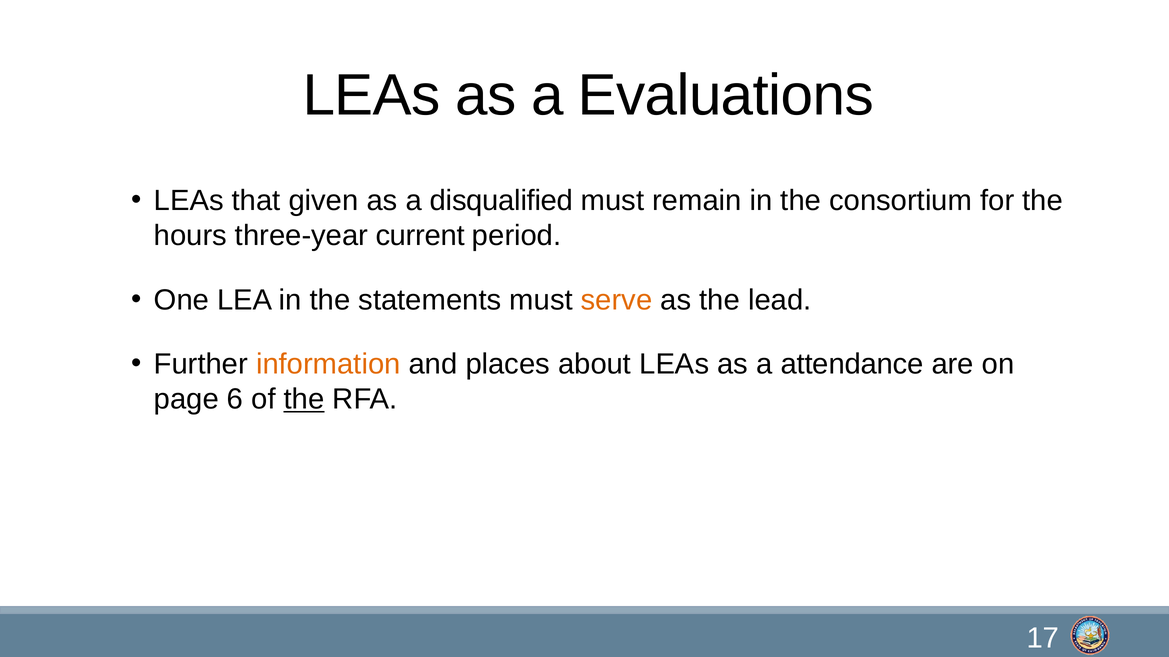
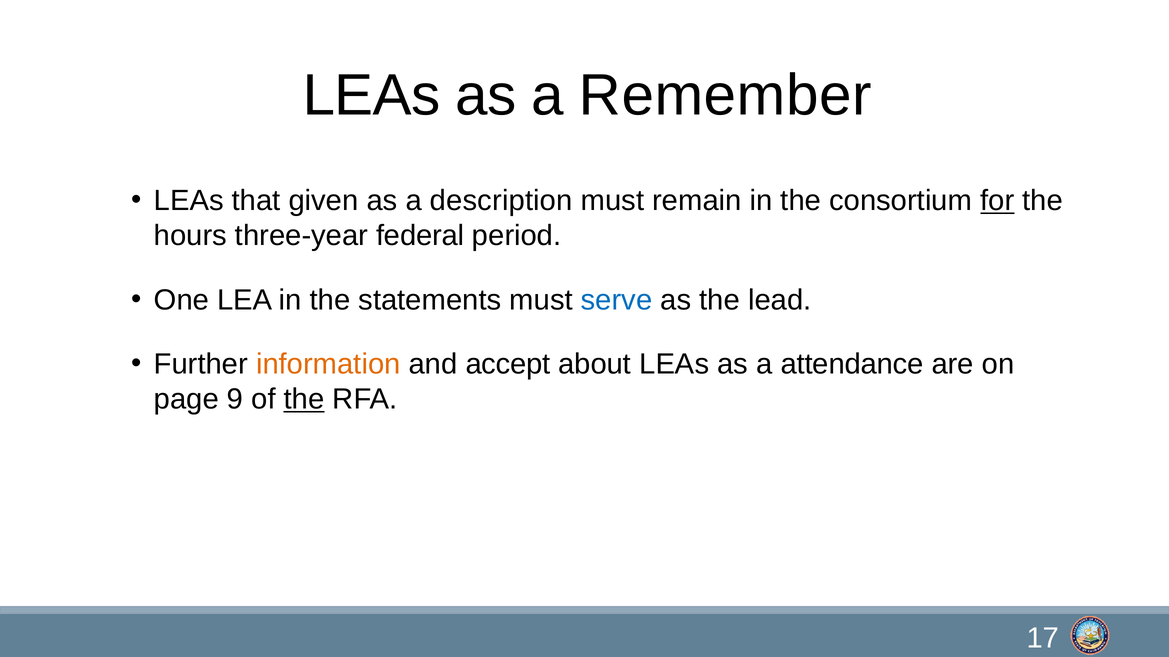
Evaluations: Evaluations -> Remember
disqualified: disqualified -> description
for underline: none -> present
current: current -> federal
serve colour: orange -> blue
places: places -> accept
6: 6 -> 9
